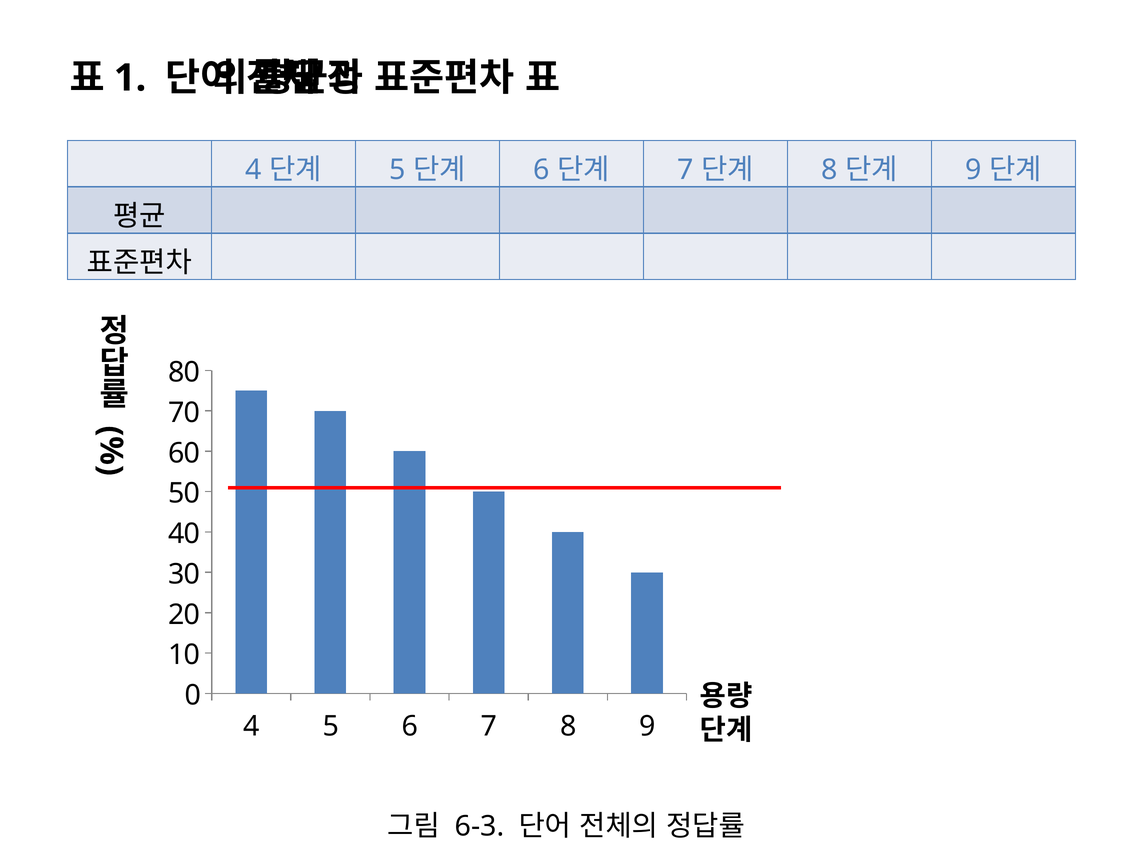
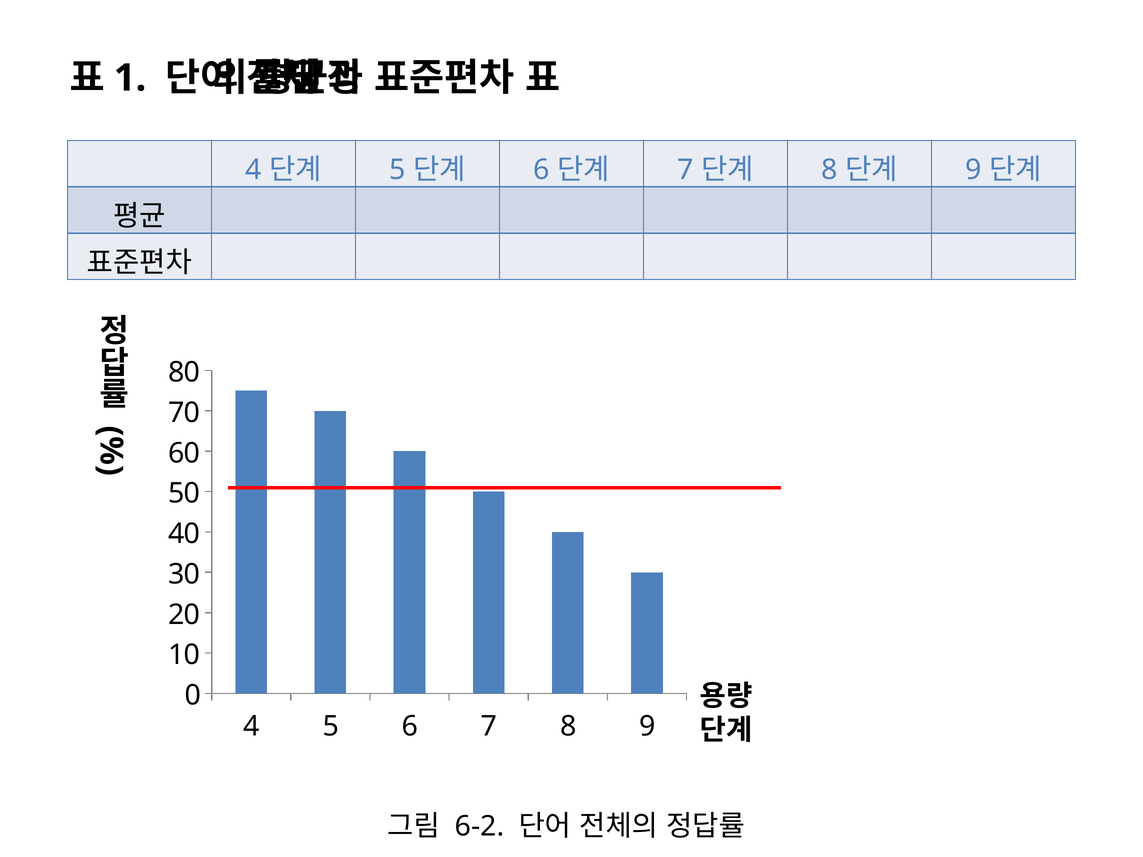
6-3: 6-3 -> 6-2
